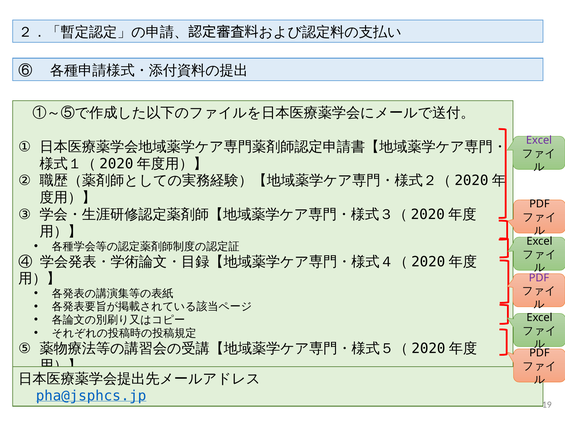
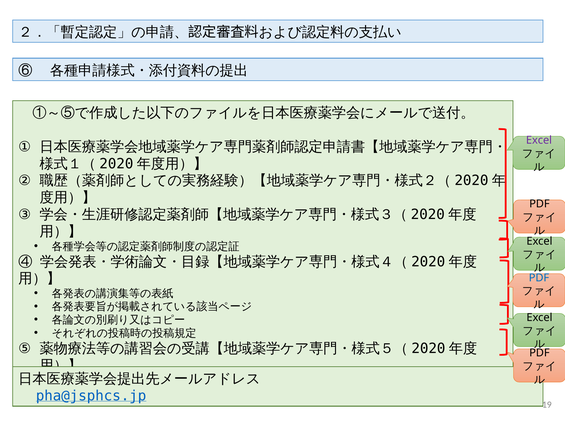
PDF at (539, 278) colour: purple -> blue
